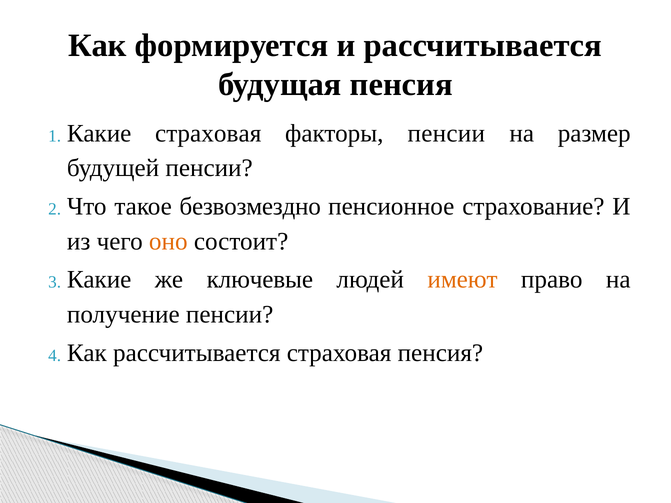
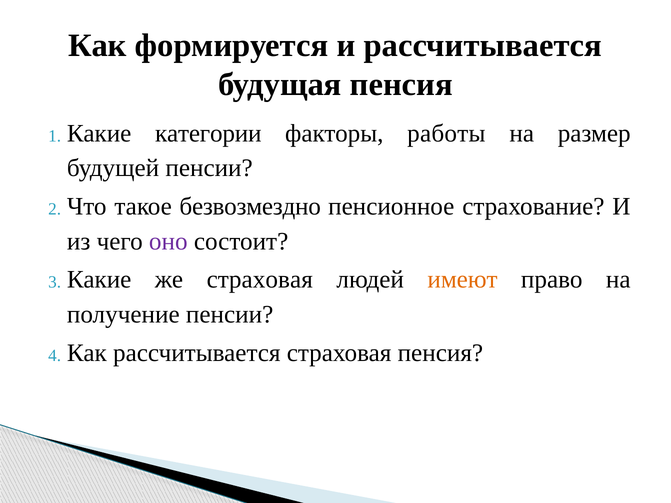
Какие страховая: страховая -> категории
факторы пенсии: пенсии -> работы
оно colour: orange -> purple
же ключевые: ключевые -> страховая
